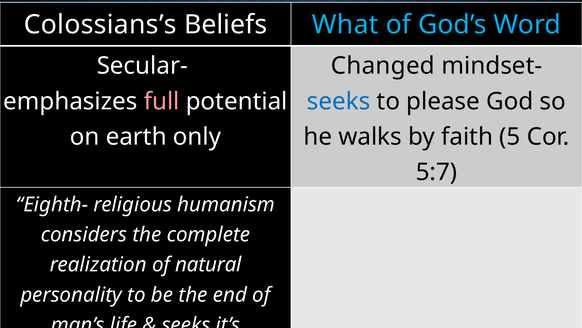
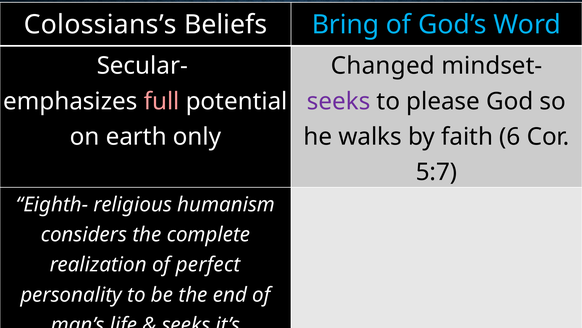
What: What -> Bring
seeks at (339, 101) colour: blue -> purple
5: 5 -> 6
natural: natural -> perfect
